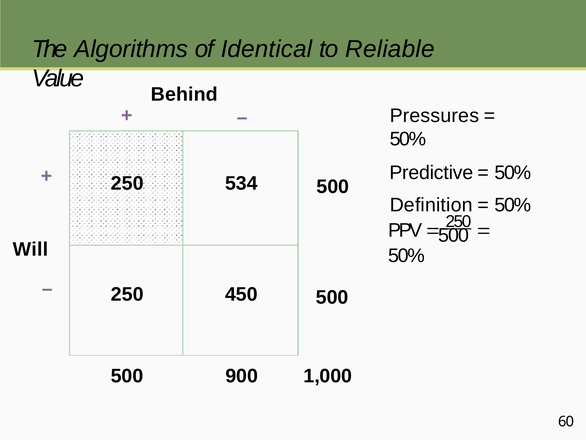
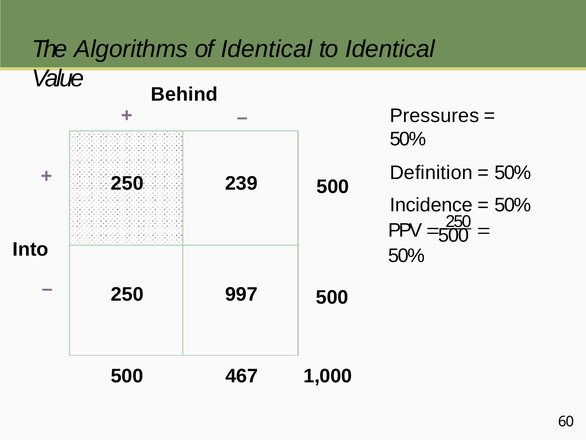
to Reliable: Reliable -> Identical
Predictive: Predictive -> Definition
534: 534 -> 239
Definition: Definition -> Incidence
Will: Will -> Into
450: 450 -> 997
900: 900 -> 467
